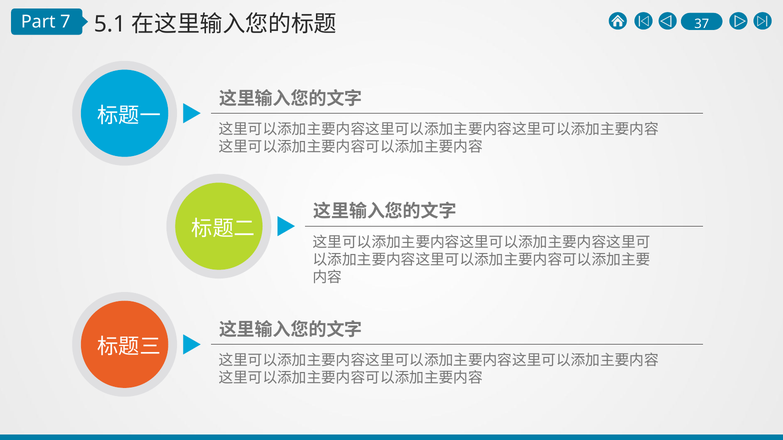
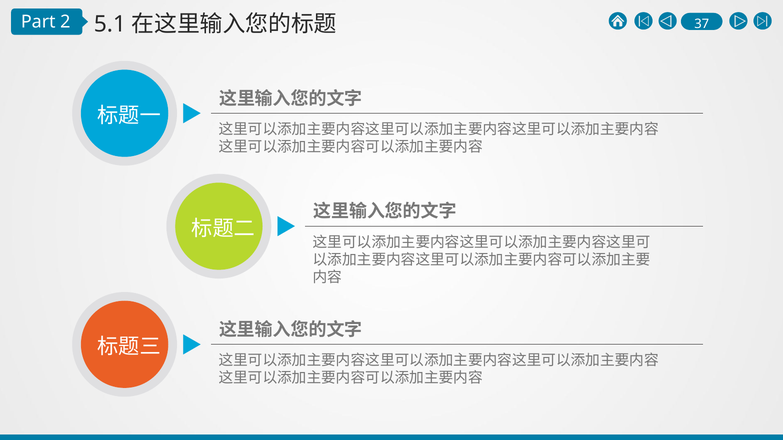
7: 7 -> 2
